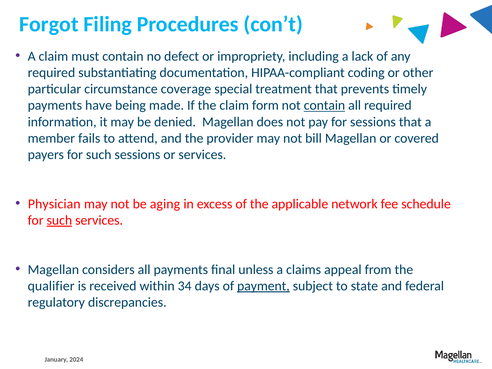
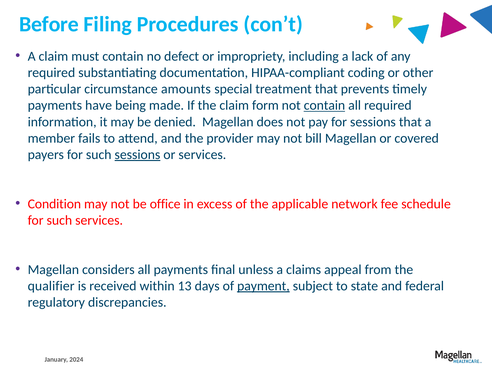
Forgot: Forgot -> Before
coverage: coverage -> amounts
sessions at (137, 155) underline: none -> present
Physician: Physician -> Condition
aging: aging -> office
such at (59, 220) underline: present -> none
34: 34 -> 13
